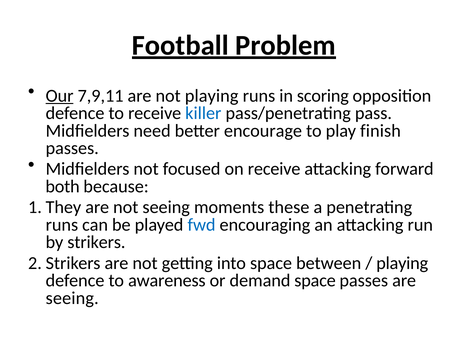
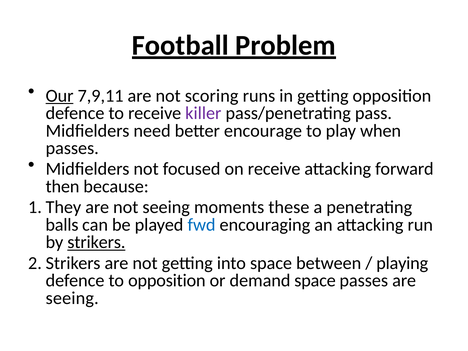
not playing: playing -> scoring
in scoring: scoring -> getting
killer colour: blue -> purple
finish: finish -> when
both: both -> then
runs at (62, 225): runs -> balls
strikers underline: none -> present
to awareness: awareness -> opposition
